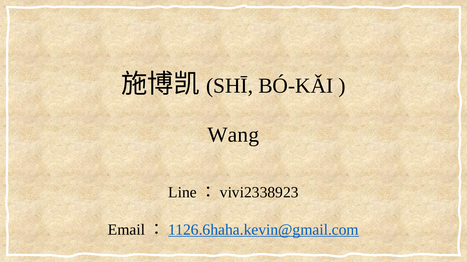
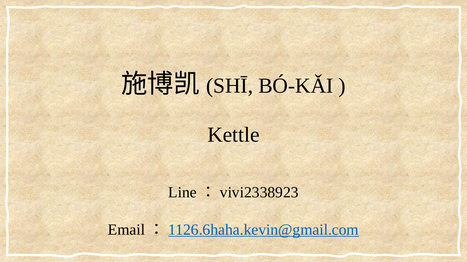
Wang: Wang -> Kettle
